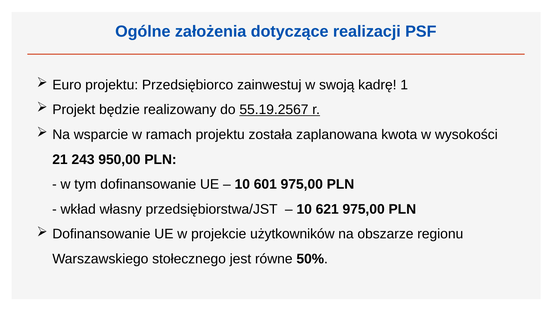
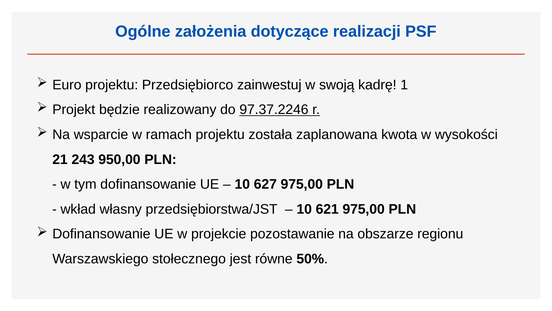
55.19.2567: 55.19.2567 -> 97.37.2246
601: 601 -> 627
użytkowników: użytkowników -> pozostawanie
